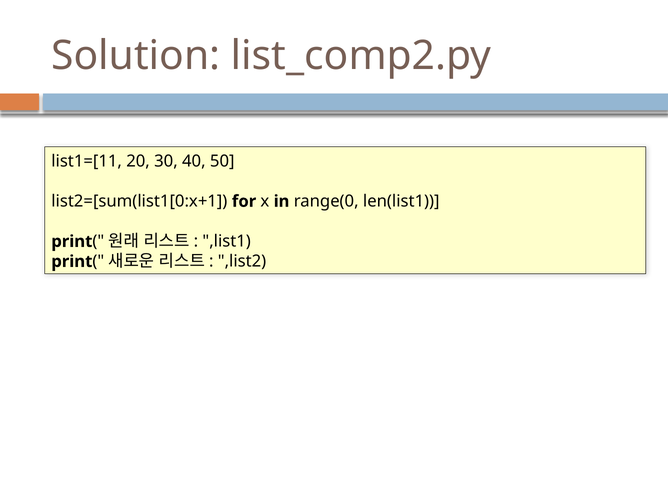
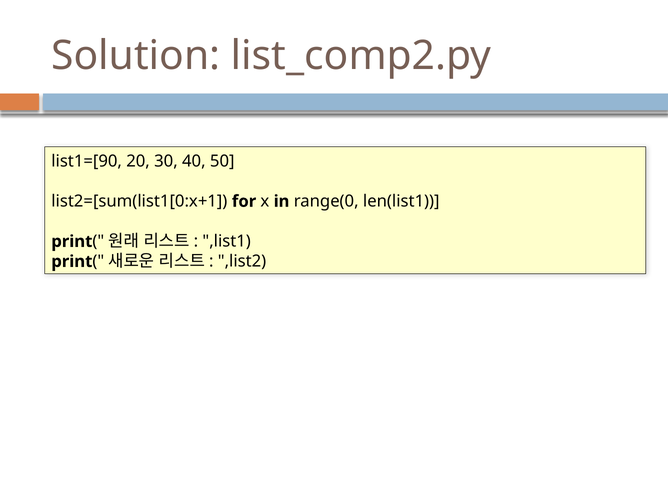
list1=[11: list1=[11 -> list1=[90
